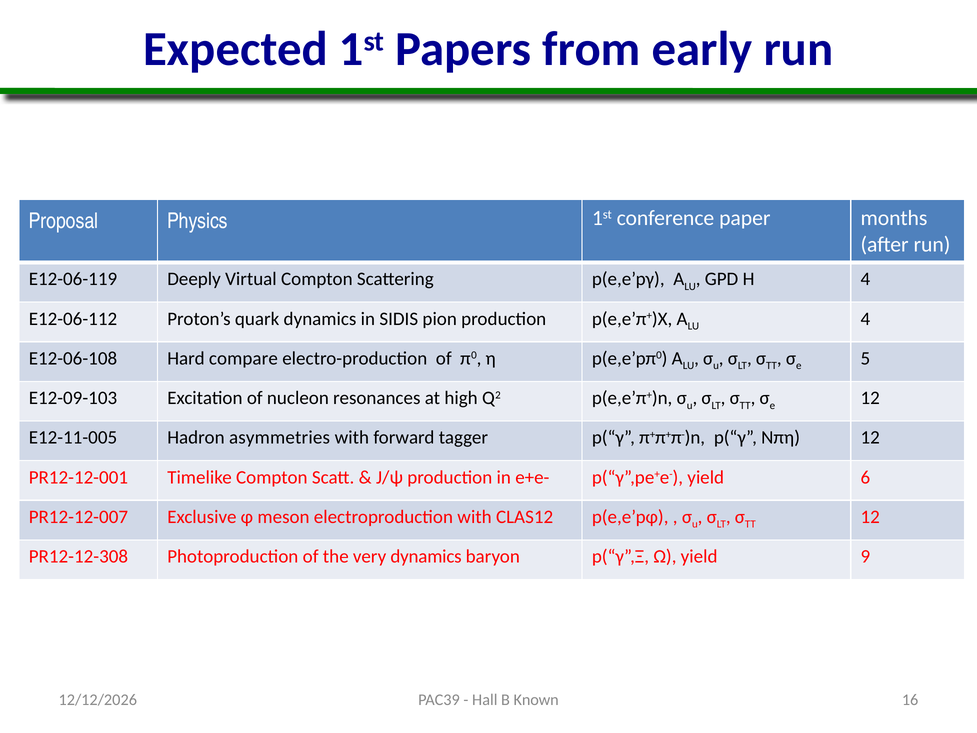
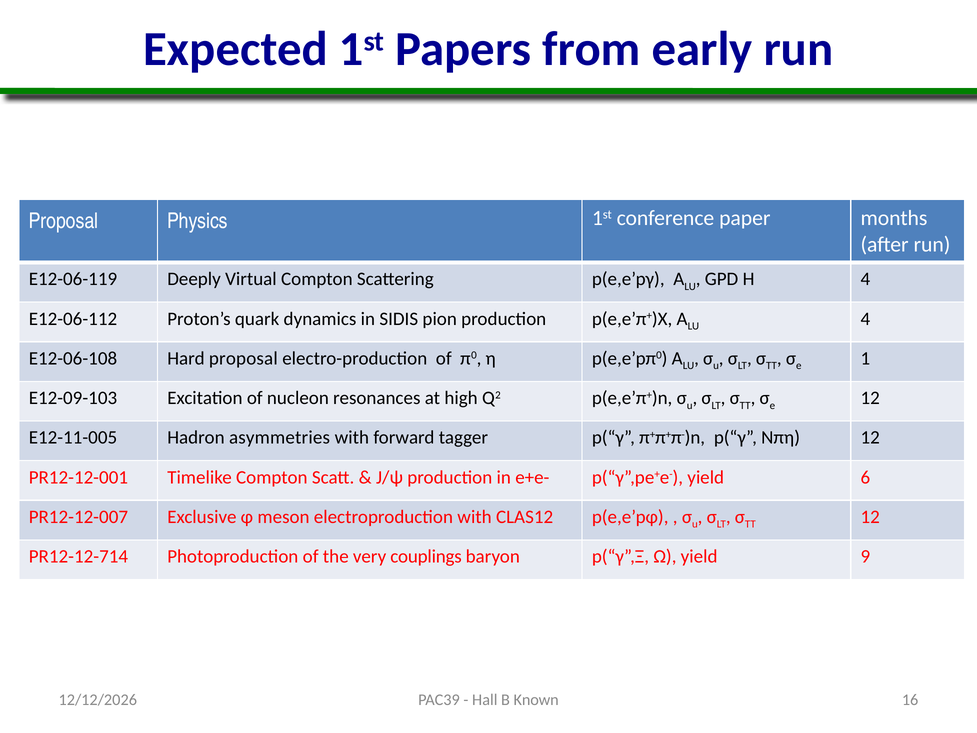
Hard compare: compare -> proposal
5: 5 -> 1
PR12-12-308: PR12-12-308 -> PR12-12-714
very dynamics: dynamics -> couplings
